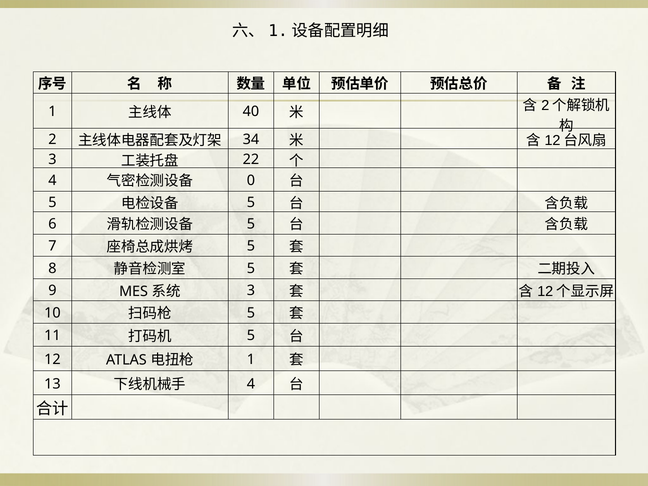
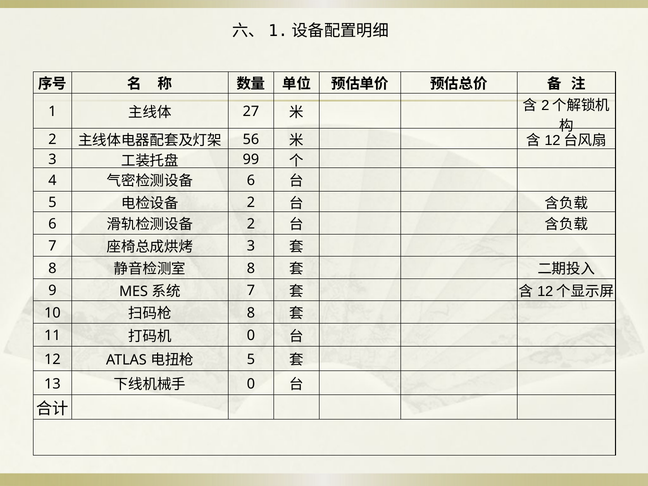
40: 40 -> 27
34: 34 -> 56
22: 22 -> 99
0 at (251, 180): 0 -> 6
5 at (251, 202): 5 -> 2
5 at (251, 224): 5 -> 2
5 at (251, 246): 5 -> 3
5 at (251, 268): 5 -> 8
3 at (251, 291): 3 -> 7
5 at (251, 313): 5 -> 8
5 at (251, 336): 5 -> 0
1 at (251, 360): 1 -> 5
4 at (251, 384): 4 -> 0
